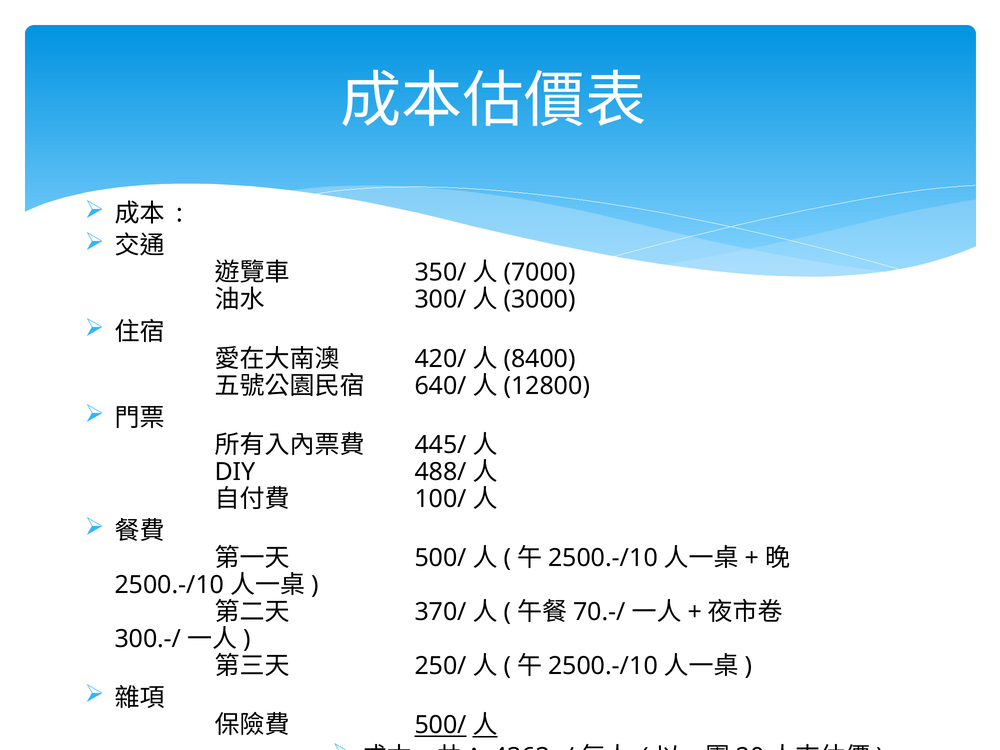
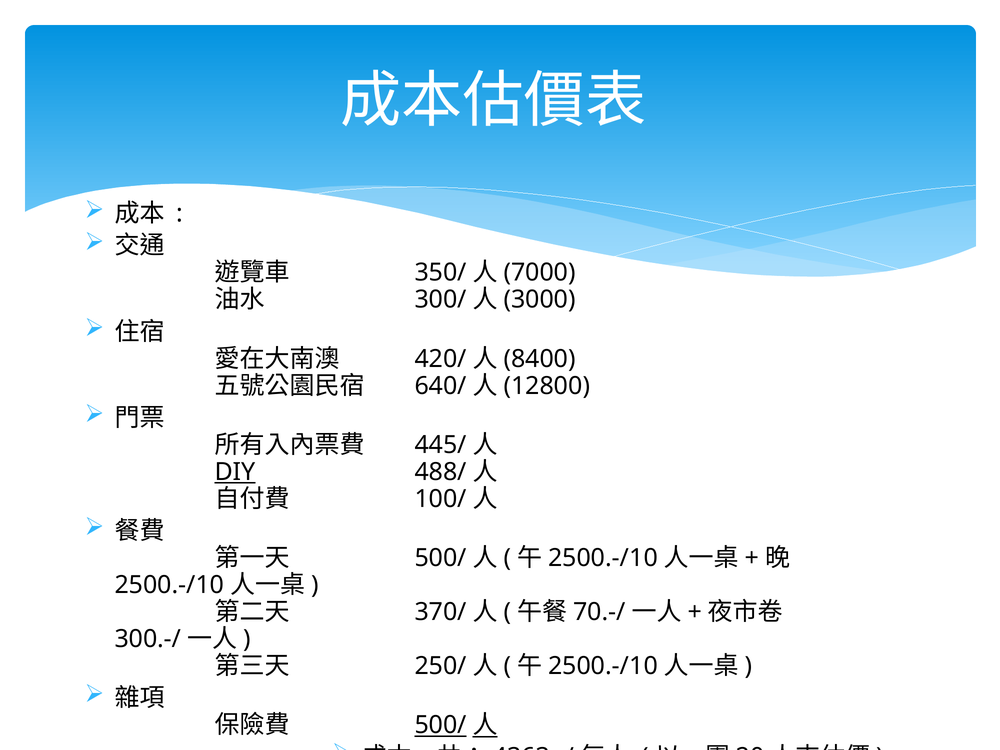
DIY underline: none -> present
